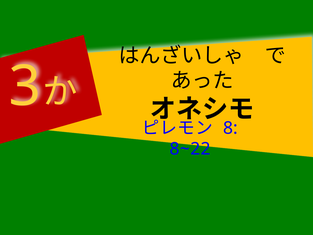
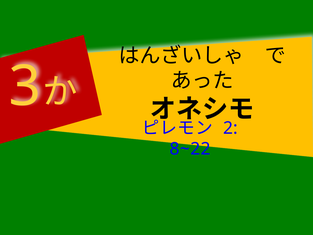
8: 8 -> 2
